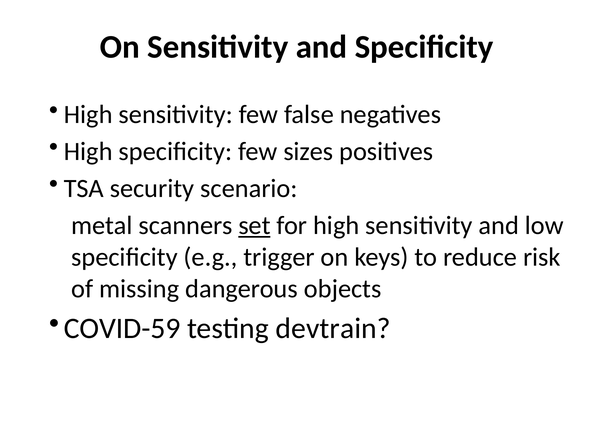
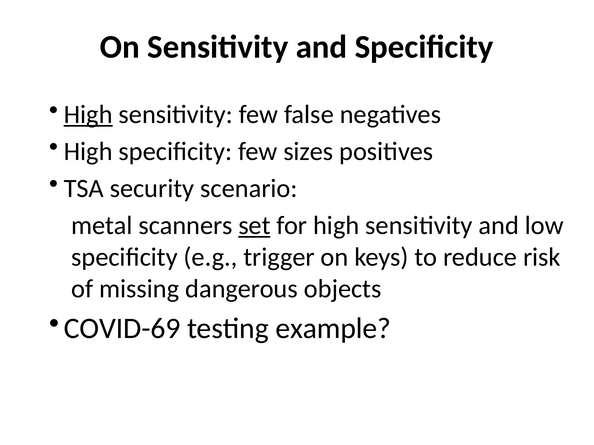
High at (88, 115) underline: none -> present
COVID-59: COVID-59 -> COVID-69
devtrain: devtrain -> example
